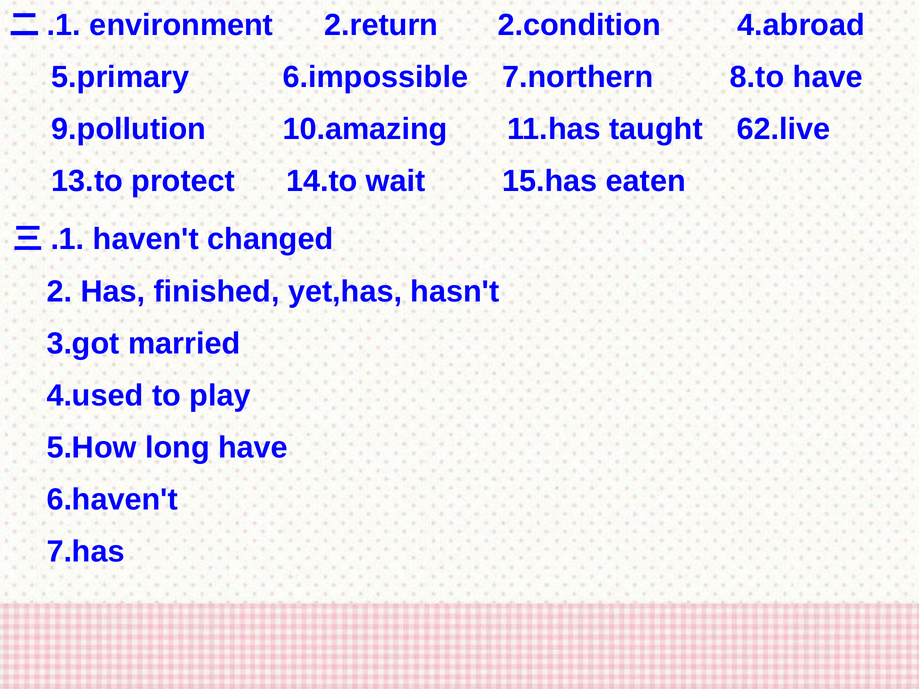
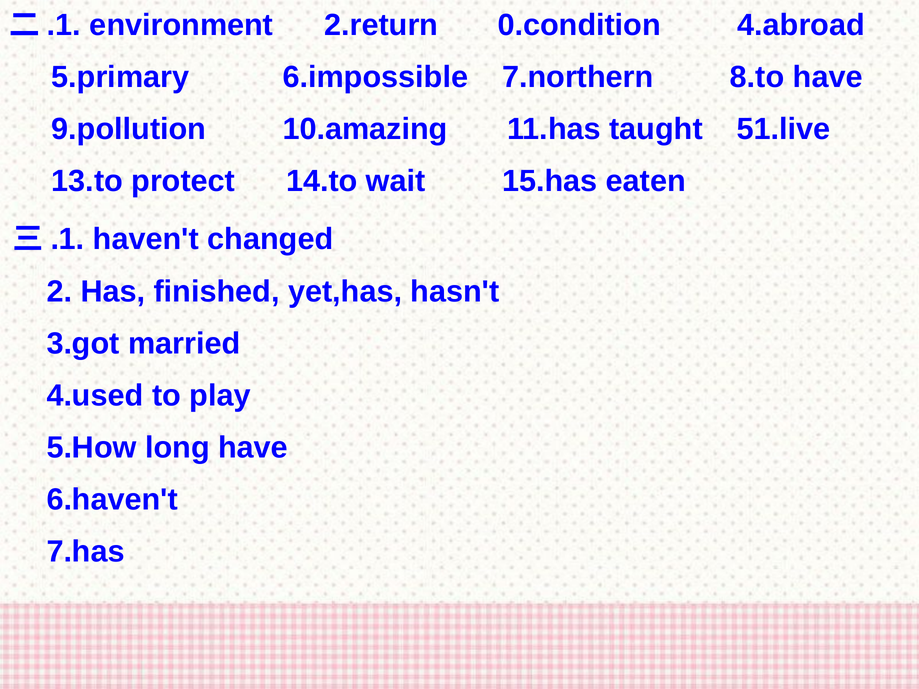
2.condition: 2.condition -> 0.condition
62.live: 62.live -> 51.live
